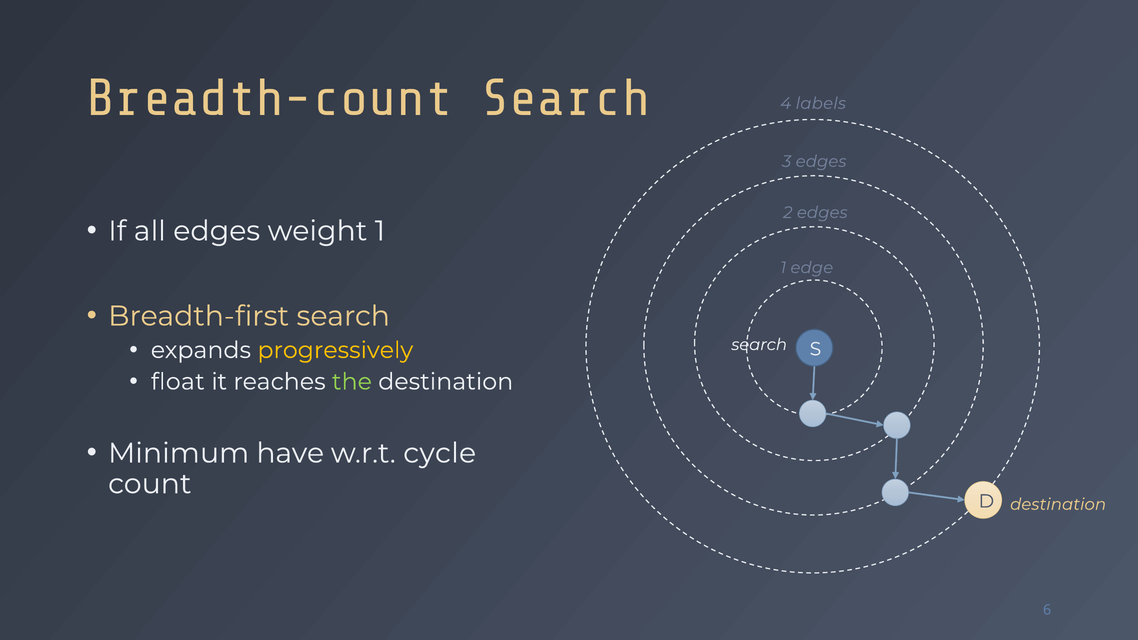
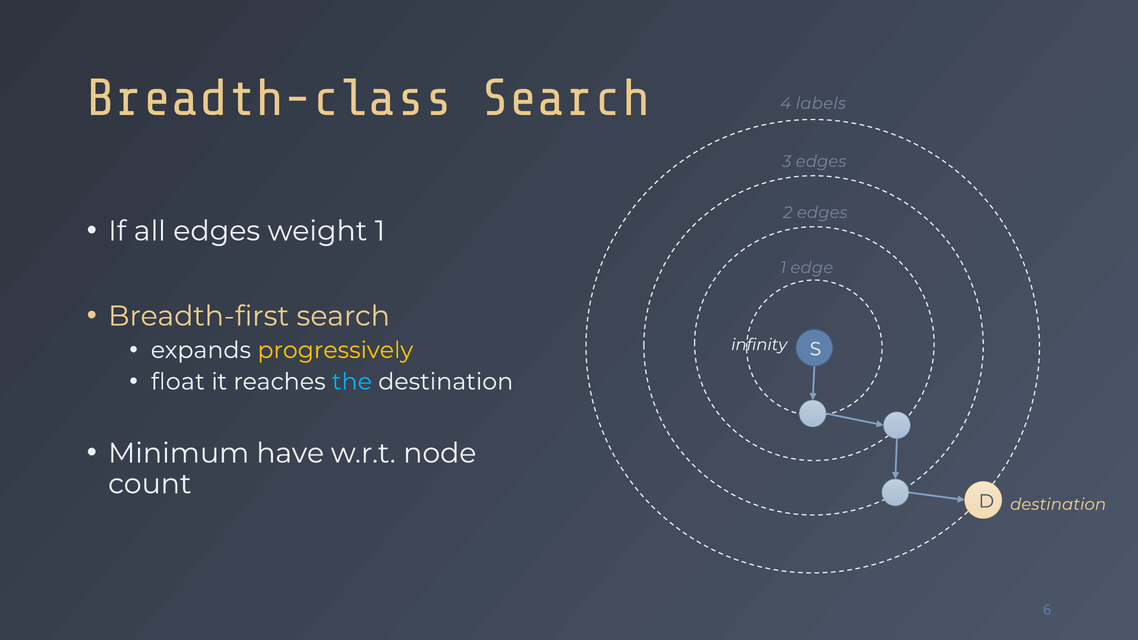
Breadth-count: Breadth-count -> Breadth-class
search at (759, 345): search -> infinity
the colour: light green -> light blue
cycle: cycle -> node
